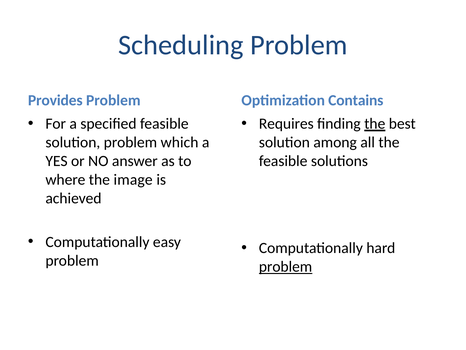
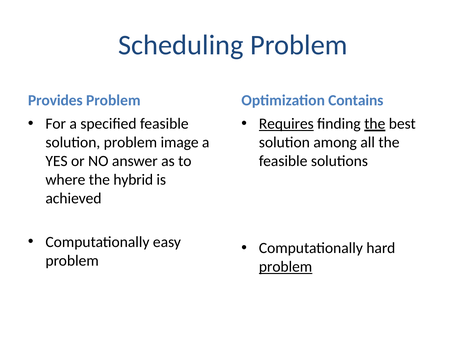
Requires underline: none -> present
which: which -> image
image: image -> hybrid
